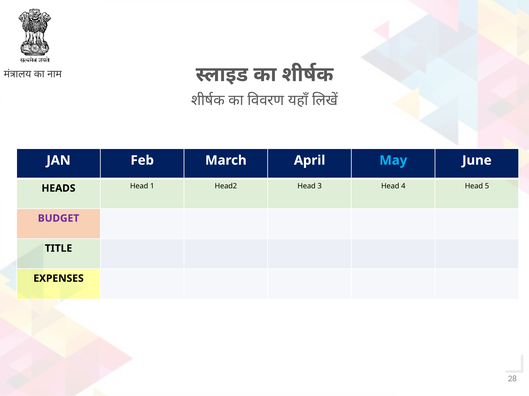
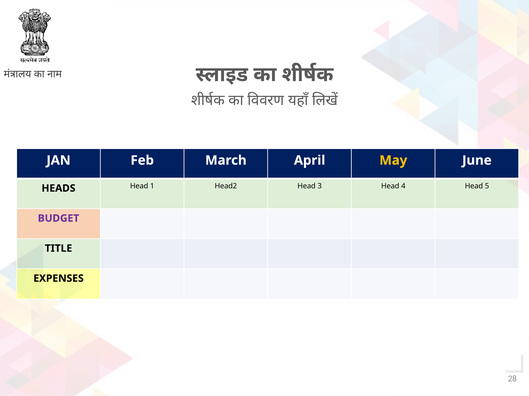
May colour: light blue -> yellow
